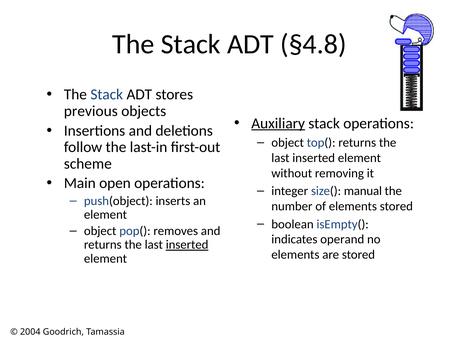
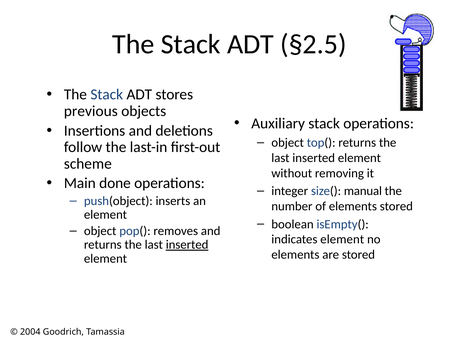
§4.8: §4.8 -> §2.5
Auxiliary underline: present -> none
open: open -> done
indicates operand: operand -> element
